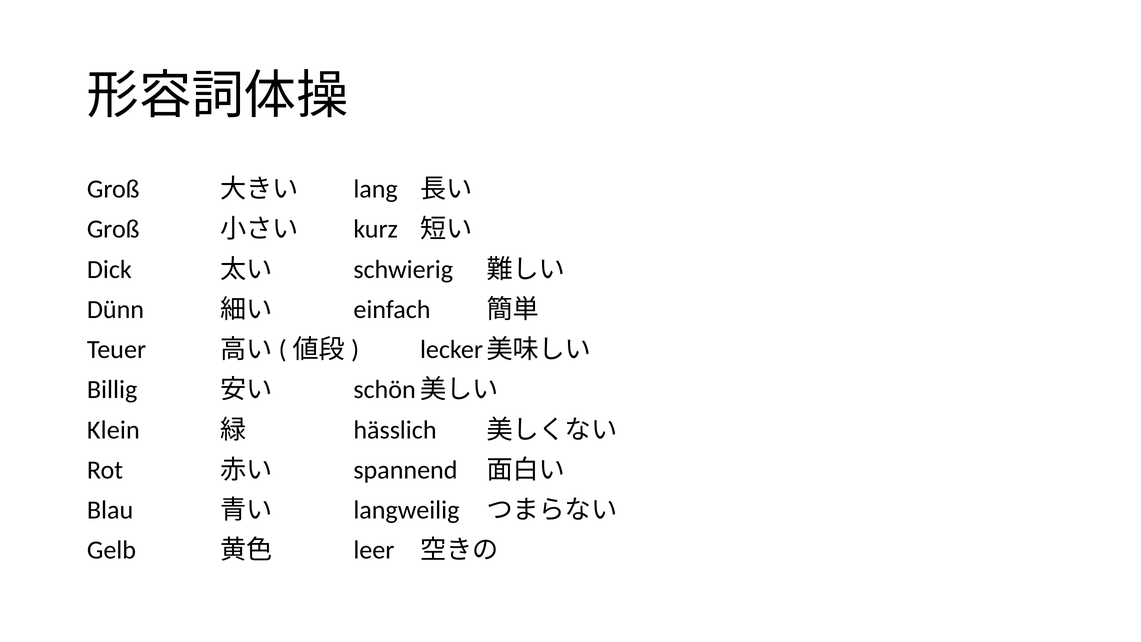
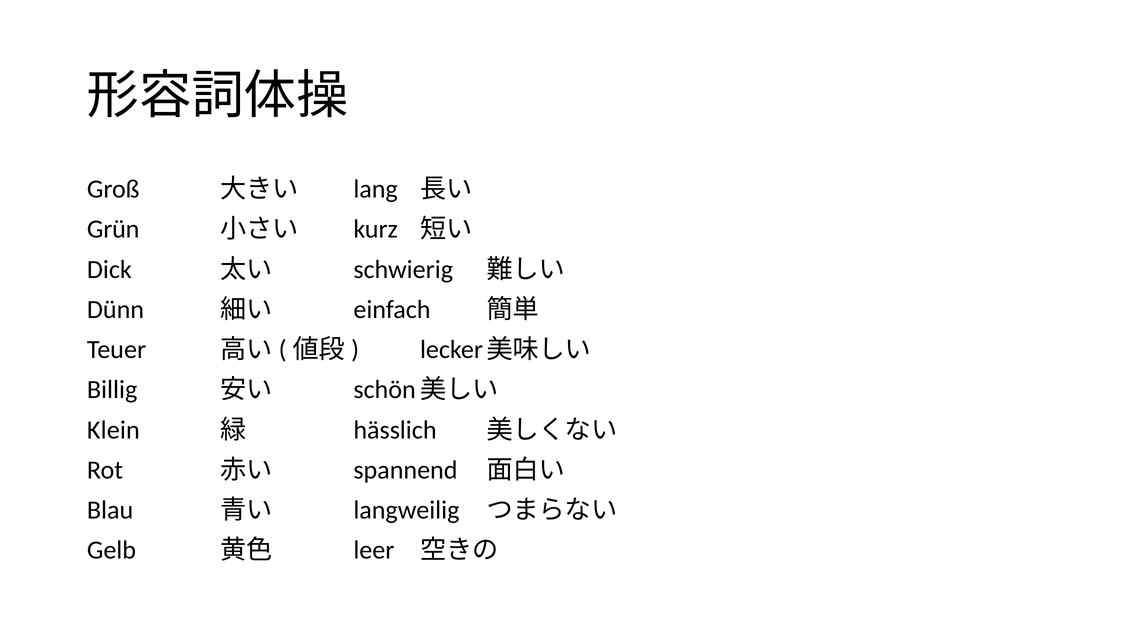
Groß at (113, 229): Groß -> Grün
